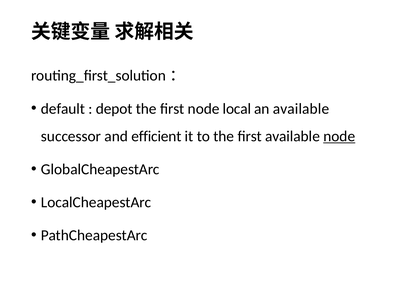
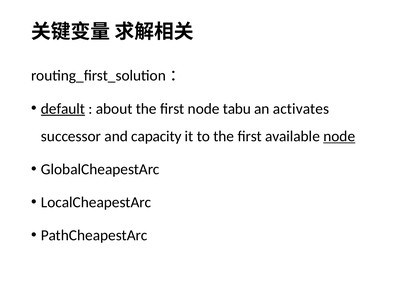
default underline: none -> present
depot: depot -> about
local: local -> tabu
an available: available -> activates
efficient: efficient -> capacity
